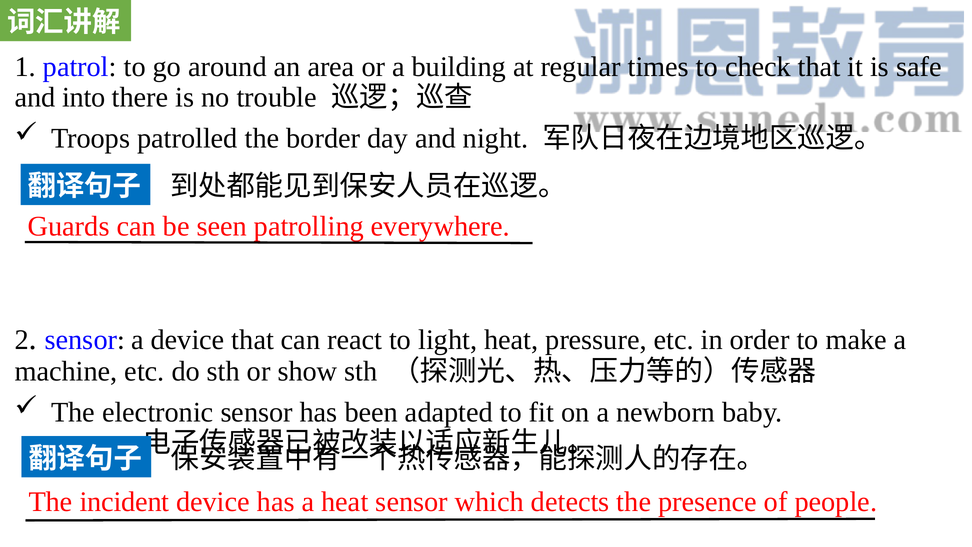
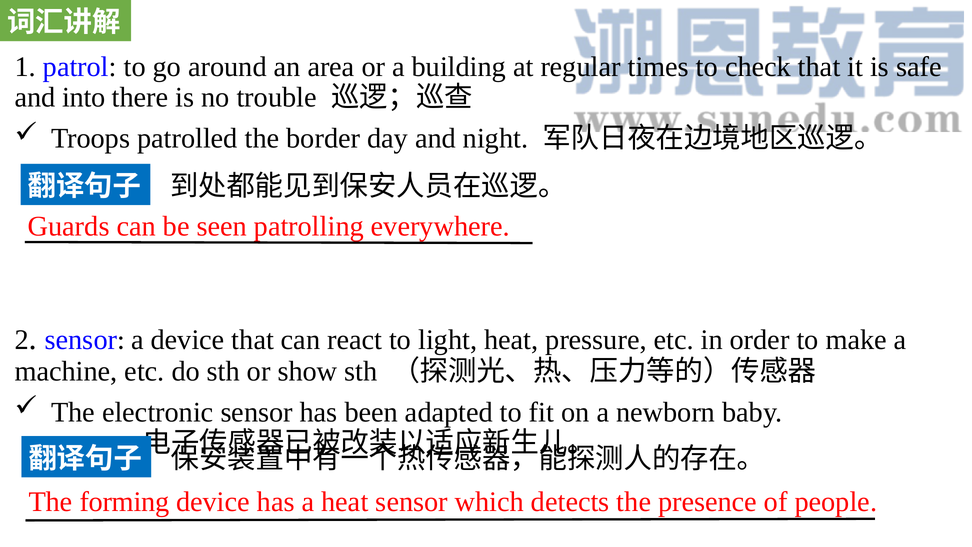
incident: incident -> forming
